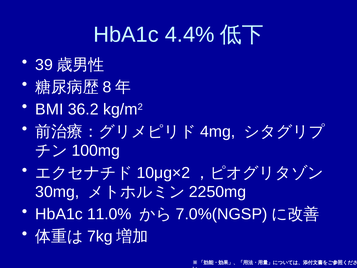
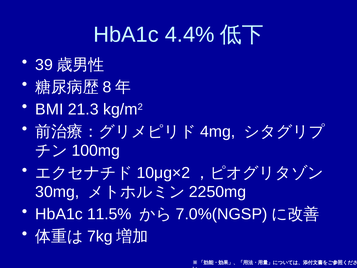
36.2: 36.2 -> 21.3
11.0%: 11.0% -> 11.5%
